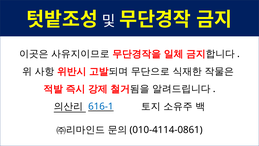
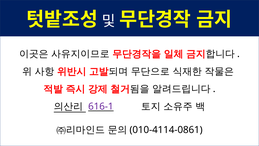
616-1 colour: blue -> purple
